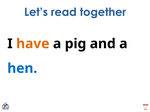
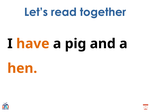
hen colour: blue -> orange
